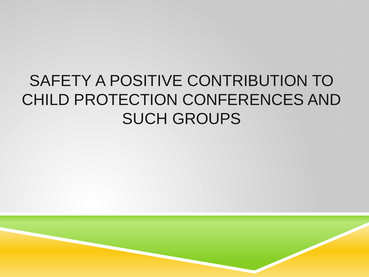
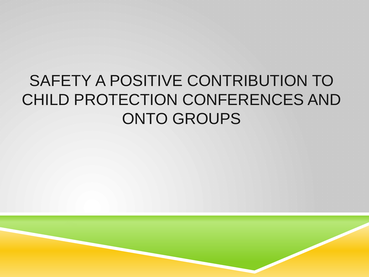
SUCH: SUCH -> ONTO
